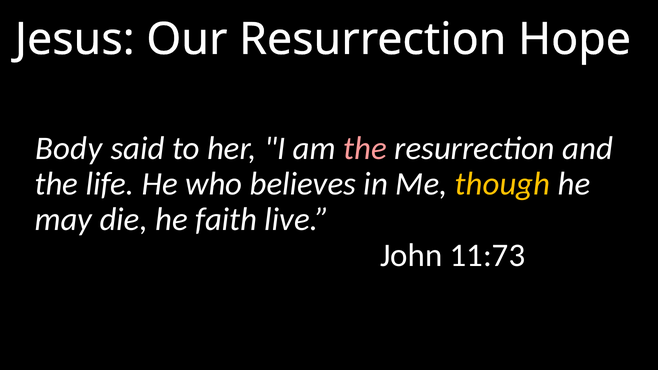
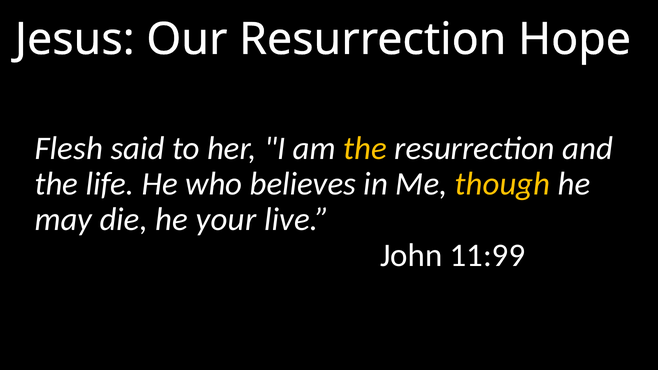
Body: Body -> Flesh
the at (365, 149) colour: pink -> yellow
faith: faith -> your
11:73: 11:73 -> 11:99
